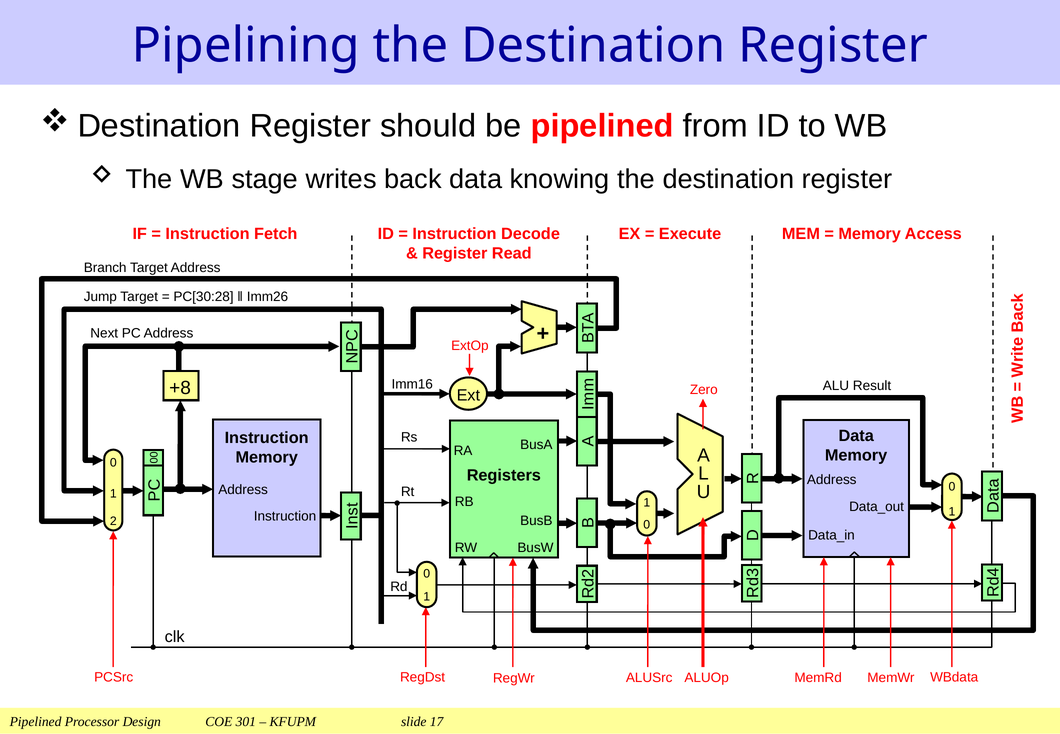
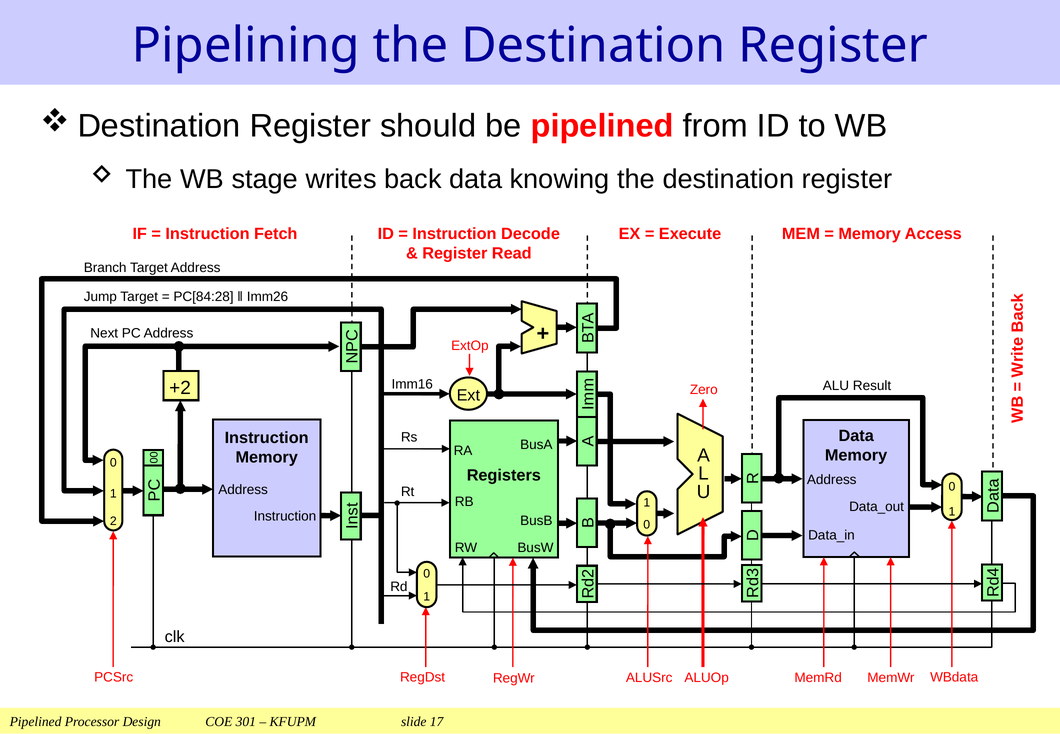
PC[30:28: PC[30:28 -> PC[84:28
+8: +8 -> +2
